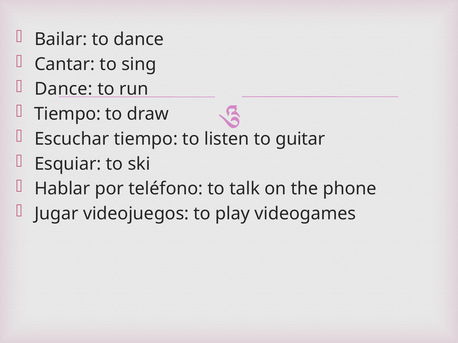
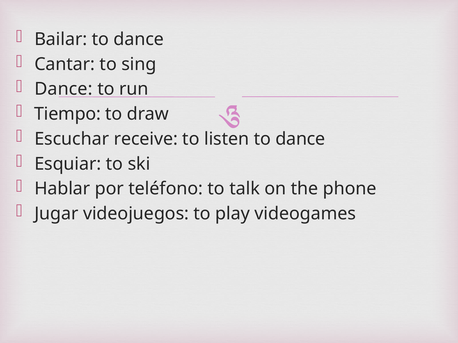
Escuchar tiempo: tiempo -> receive
listen to guitar: guitar -> dance
